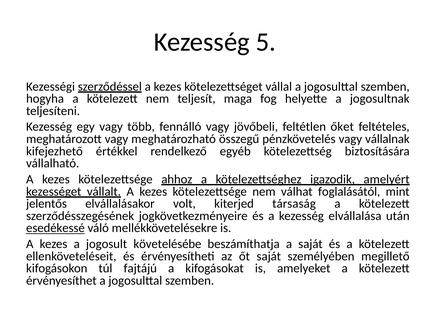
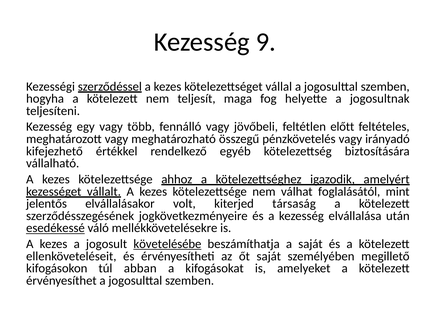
5: 5 -> 9
őket: őket -> előtt
vállalnak: vállalnak -> irányadó
követelésébe underline: none -> present
fajtájú: fajtájú -> abban
